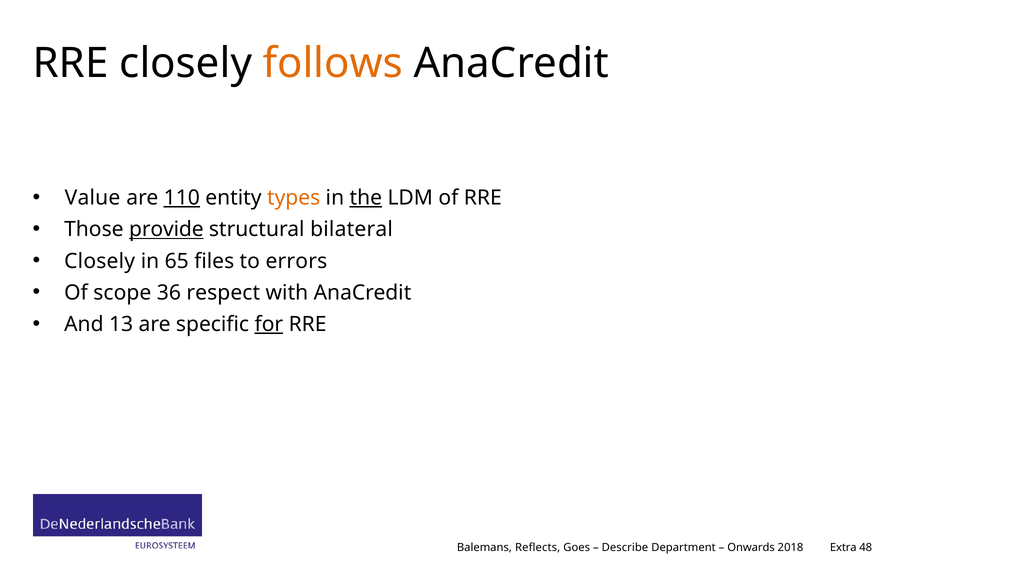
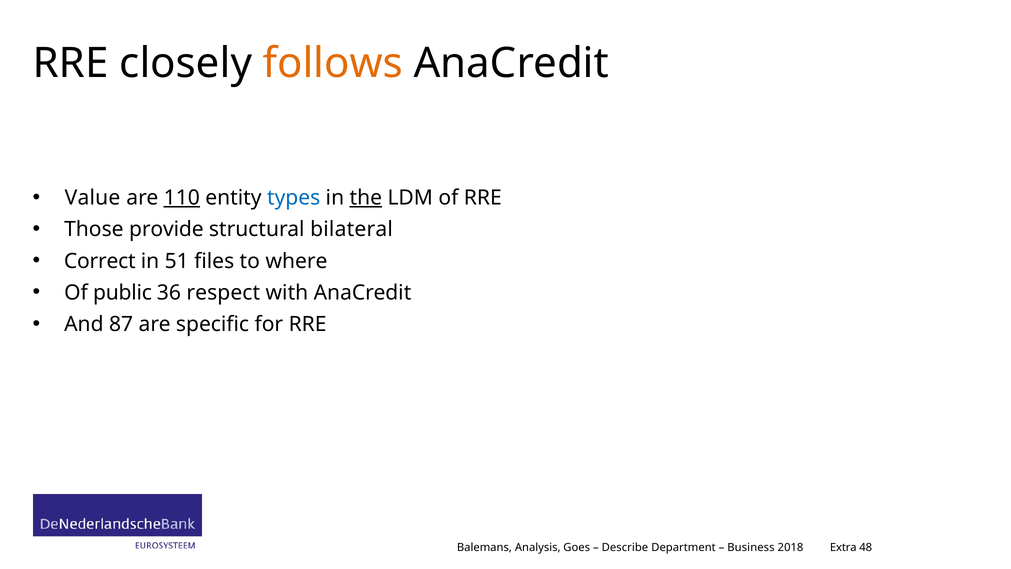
types colour: orange -> blue
provide underline: present -> none
Closely at (100, 261): Closely -> Correct
65: 65 -> 51
errors: errors -> where
scope: scope -> public
13: 13 -> 87
for underline: present -> none
Reflects: Reflects -> Analysis
Onwards: Onwards -> Business
